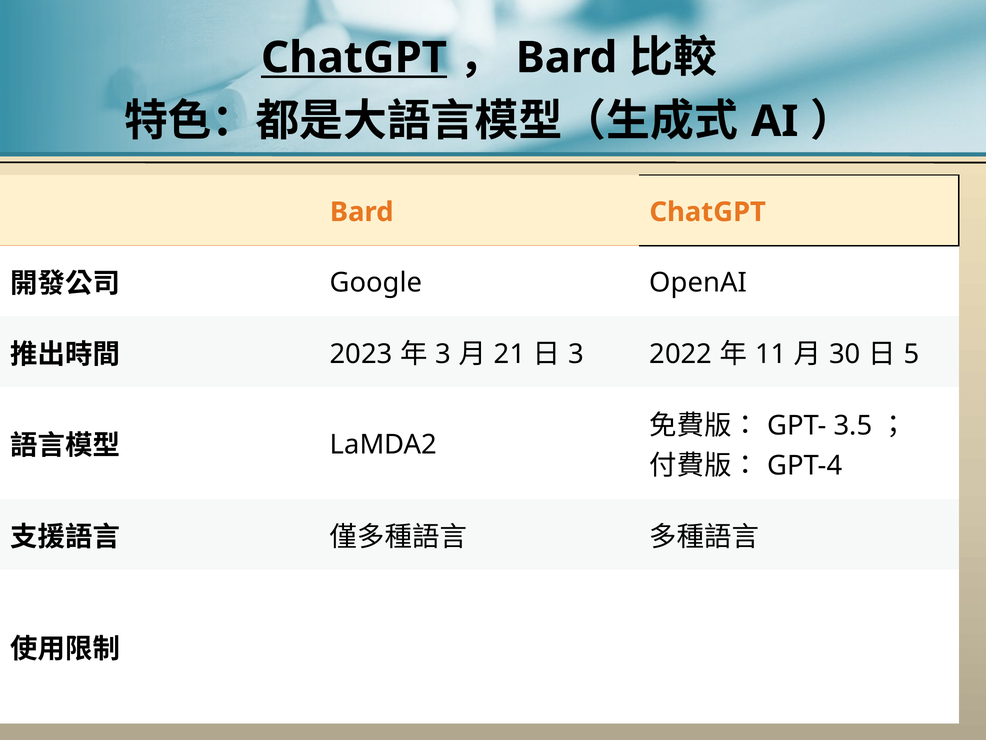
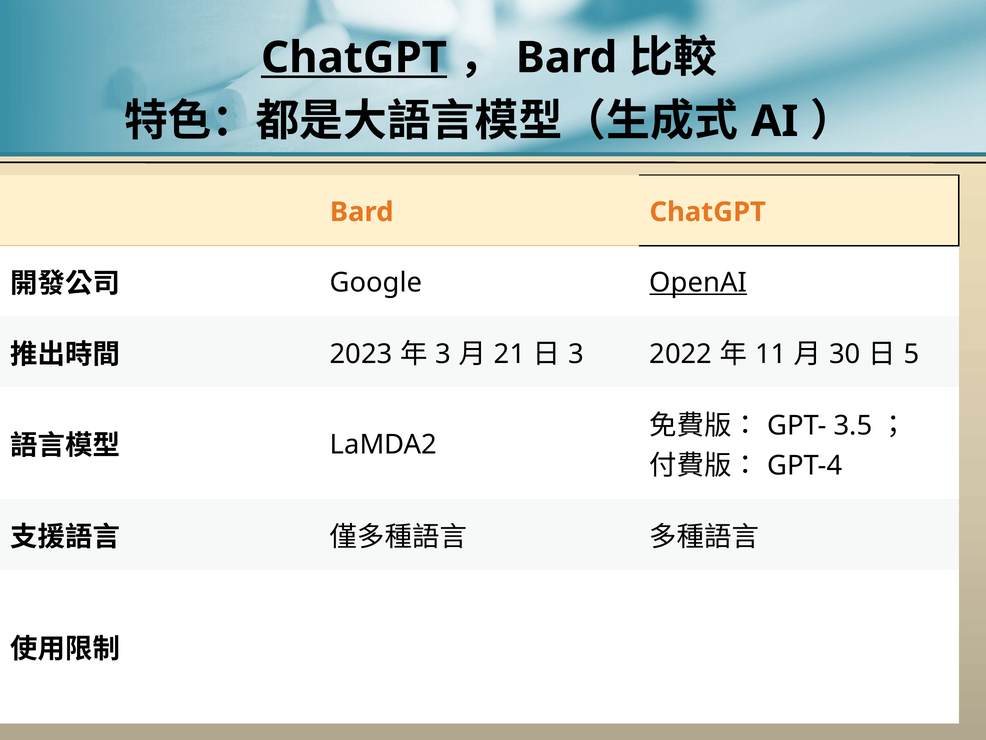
OpenAI underline: none -> present
